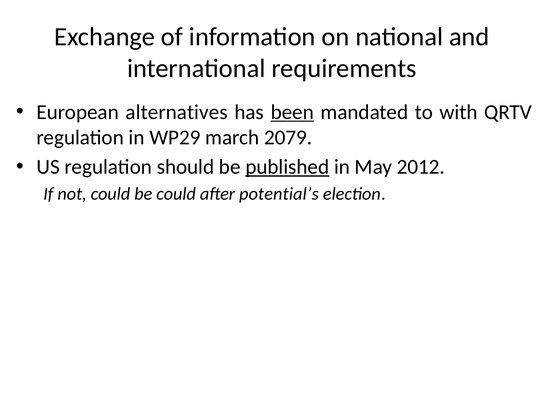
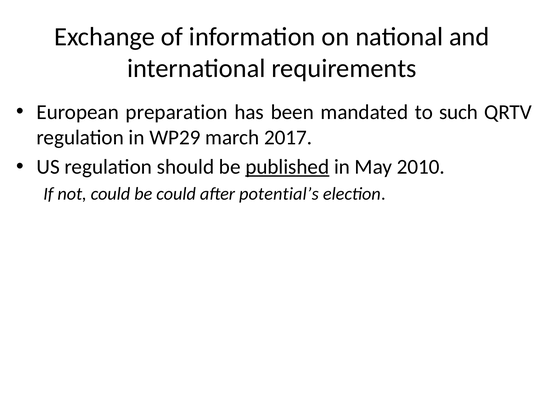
alternatives: alternatives -> preparation
been underline: present -> none
with: with -> such
2079: 2079 -> 2017
2012: 2012 -> 2010
